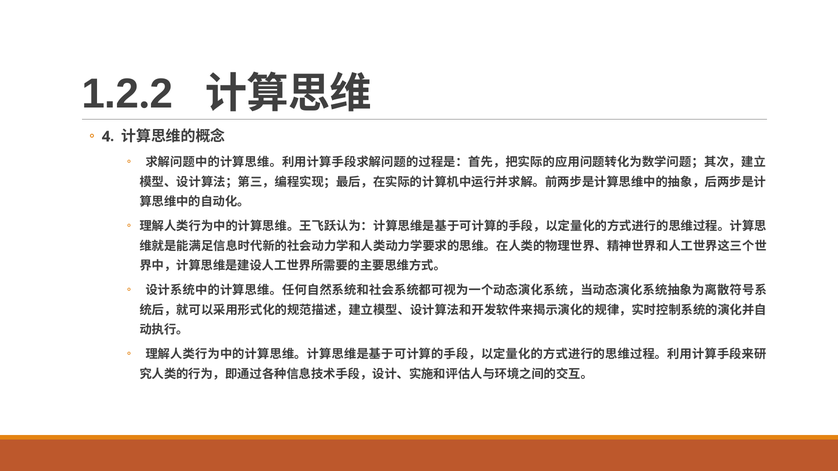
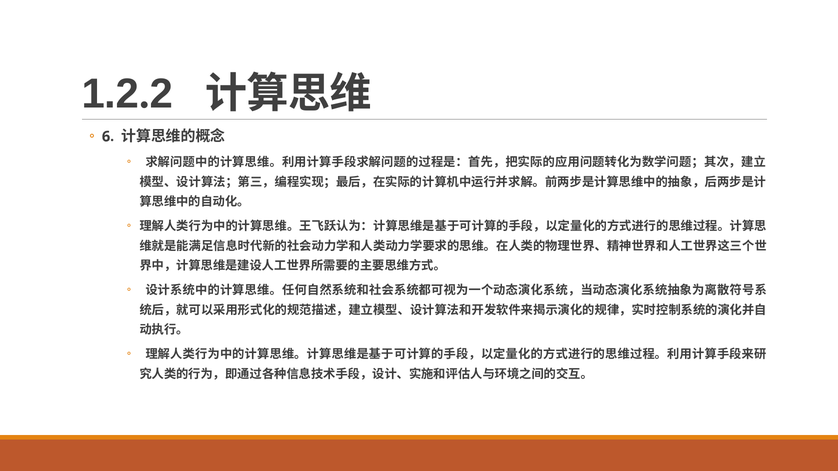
4: 4 -> 6
